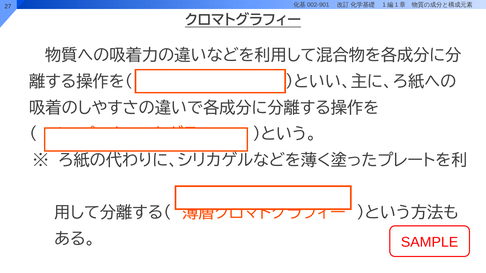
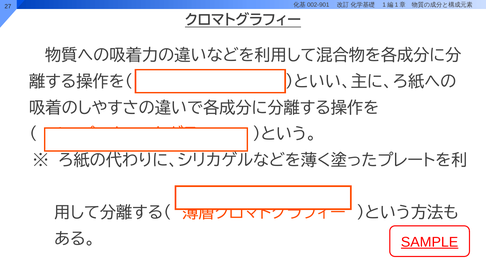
SAMPLE underline: none -> present
